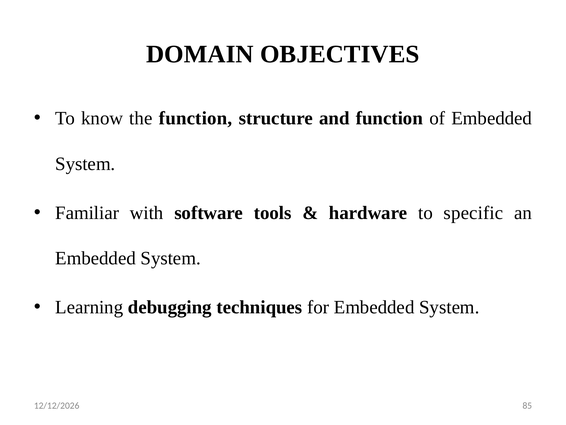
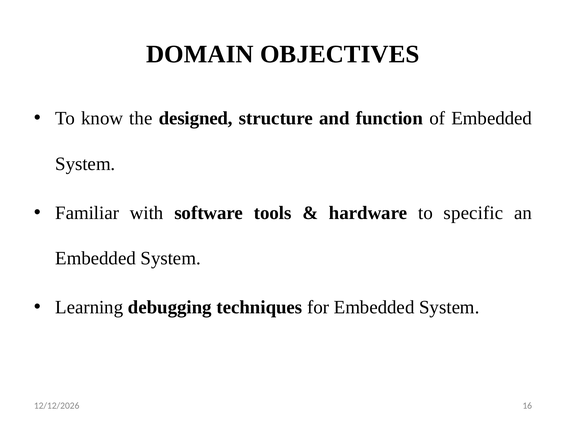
the function: function -> designed
85: 85 -> 16
